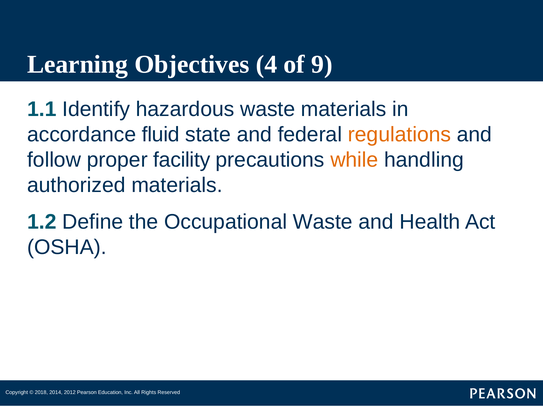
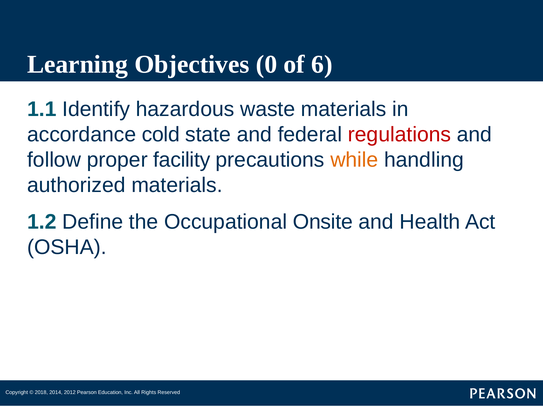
4: 4 -> 0
9: 9 -> 6
fluid: fluid -> cold
regulations colour: orange -> red
Occupational Waste: Waste -> Onsite
